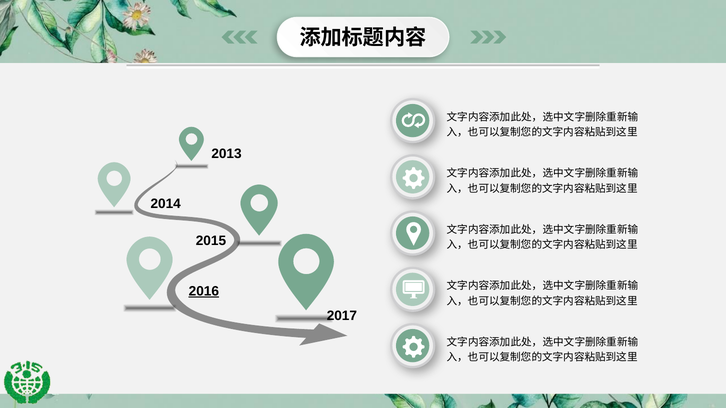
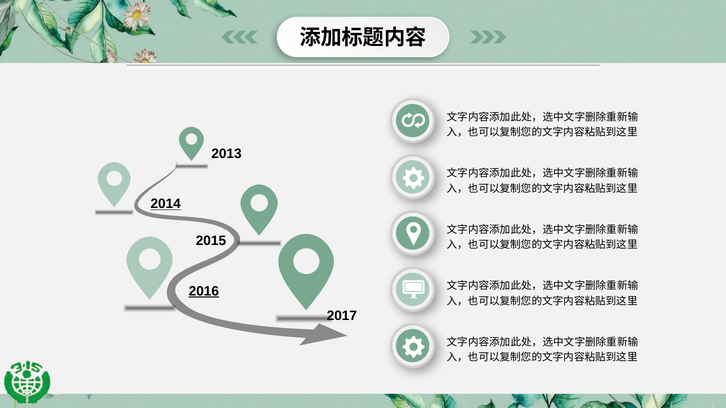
2014 underline: none -> present
